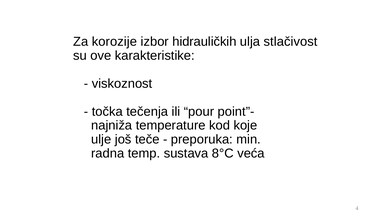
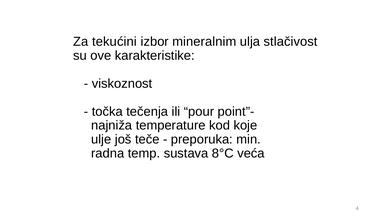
korozije: korozije -> tekućini
hidrauličkih: hidrauličkih -> mineralnim
